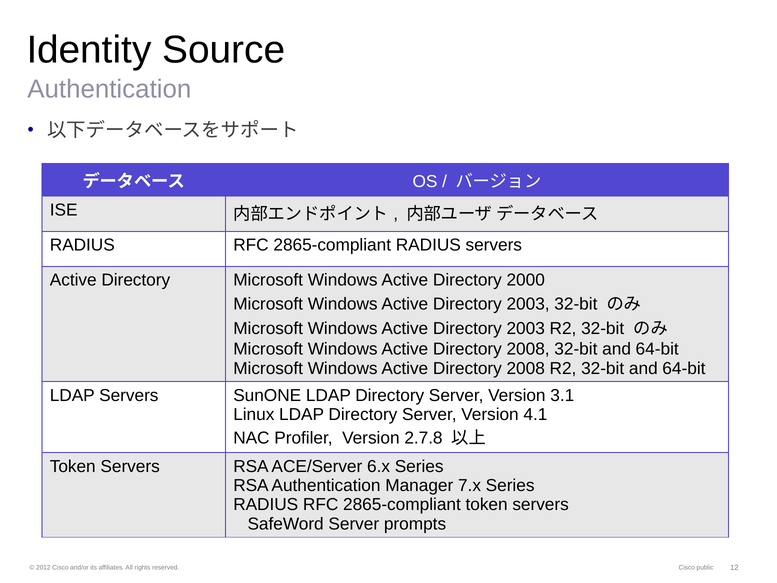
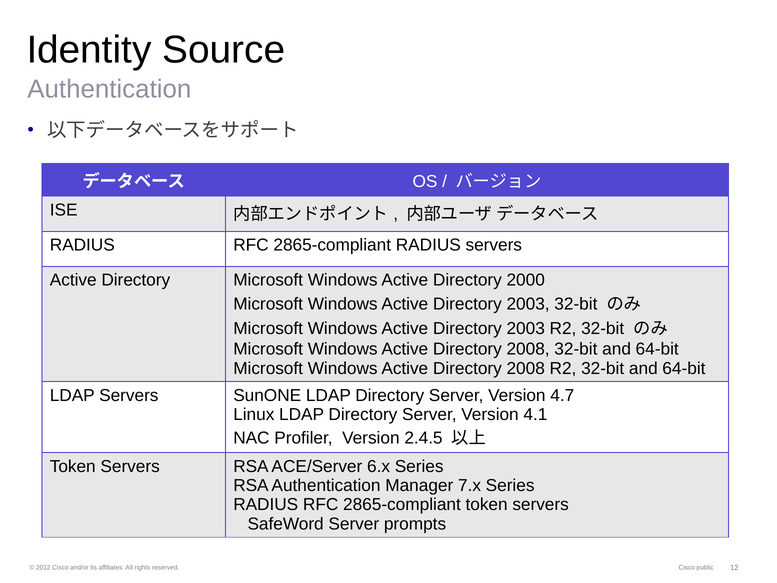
3.1: 3.1 -> 4.7
2.7.8: 2.7.8 -> 2.4.5
